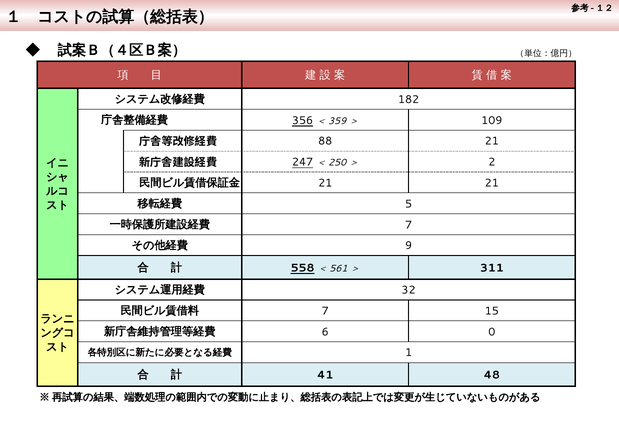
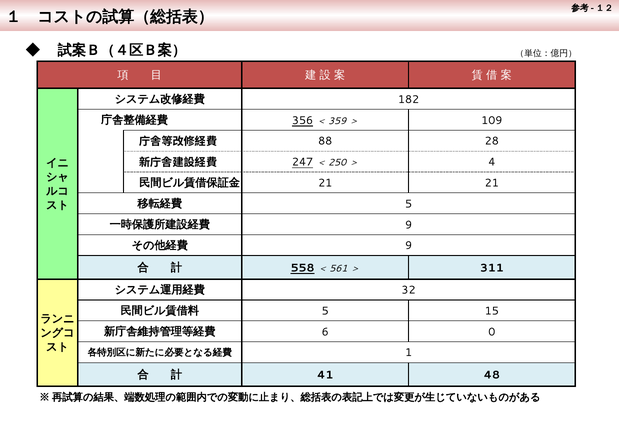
88 21: 21 -> 28
2: 2 -> 4
7 at (409, 225): 7 -> 9
7 at (325, 311): 7 -> 5
